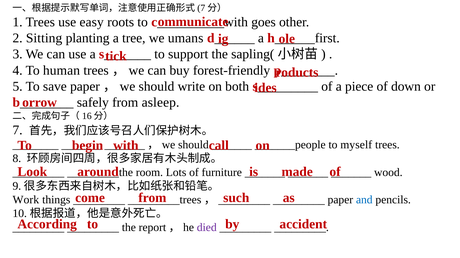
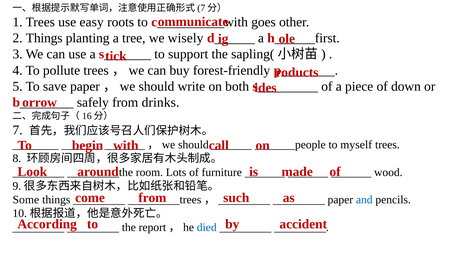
2 Sitting: Sitting -> Things
umans: umans -> wisely
human: human -> pollute
asleep: asleep -> drinks
Work: Work -> Some
died colour: purple -> blue
